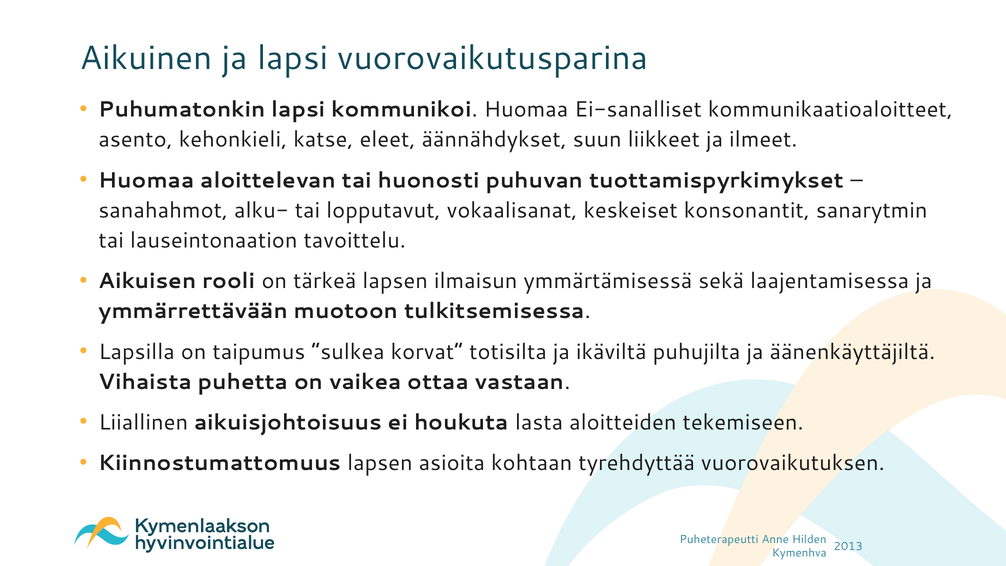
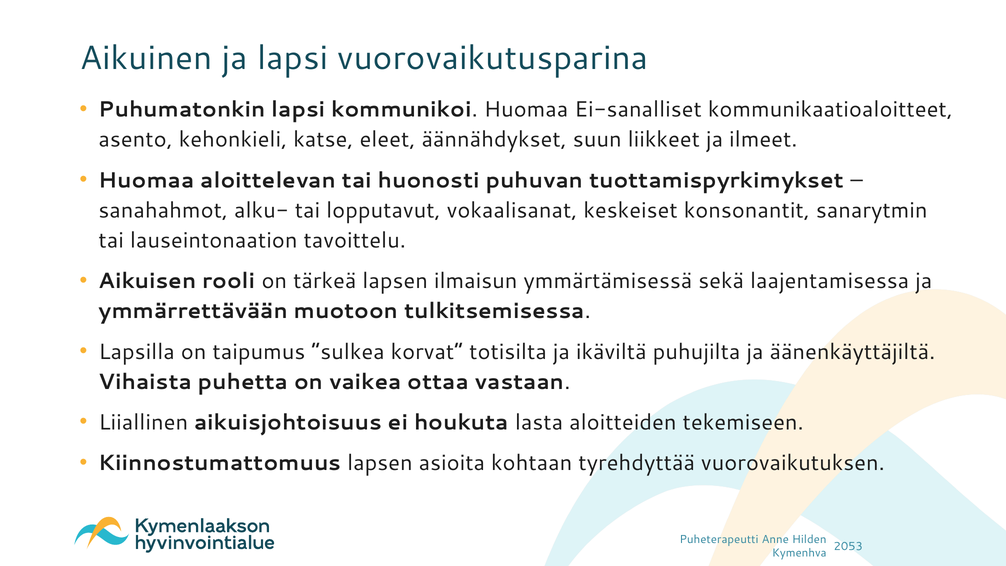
2013: 2013 -> 2053
